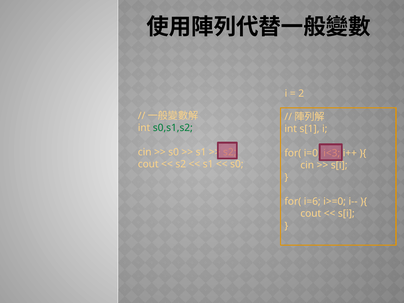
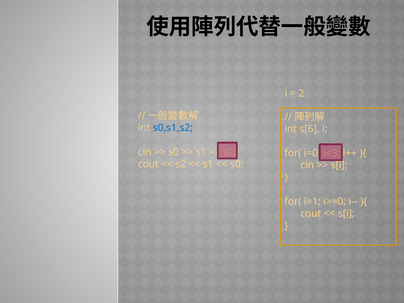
s0,s1,s2 colour: green -> blue
s[1: s[1 -> s[6
i=6: i=6 -> i=1
